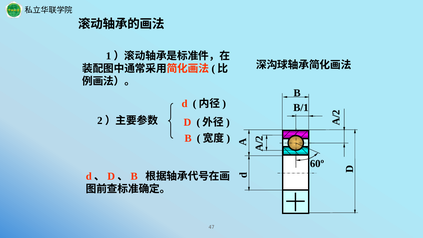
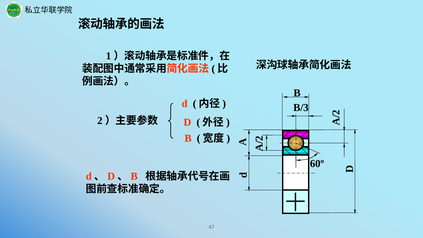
B/1: B/1 -> B/3
